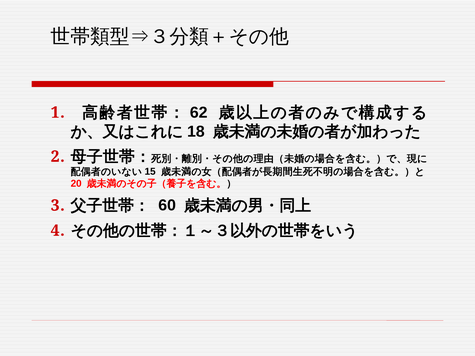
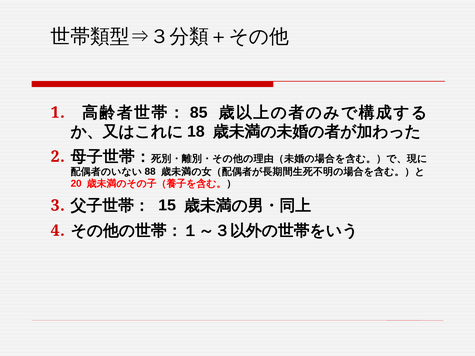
62: 62 -> 85
15: 15 -> 88
60: 60 -> 15
